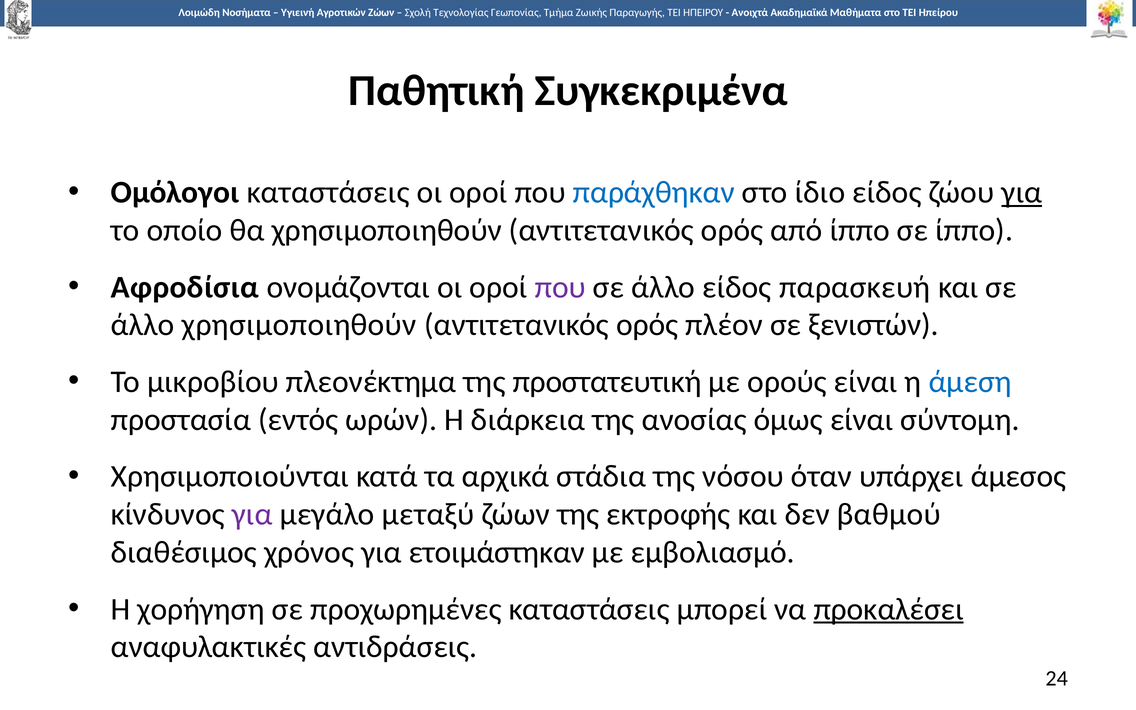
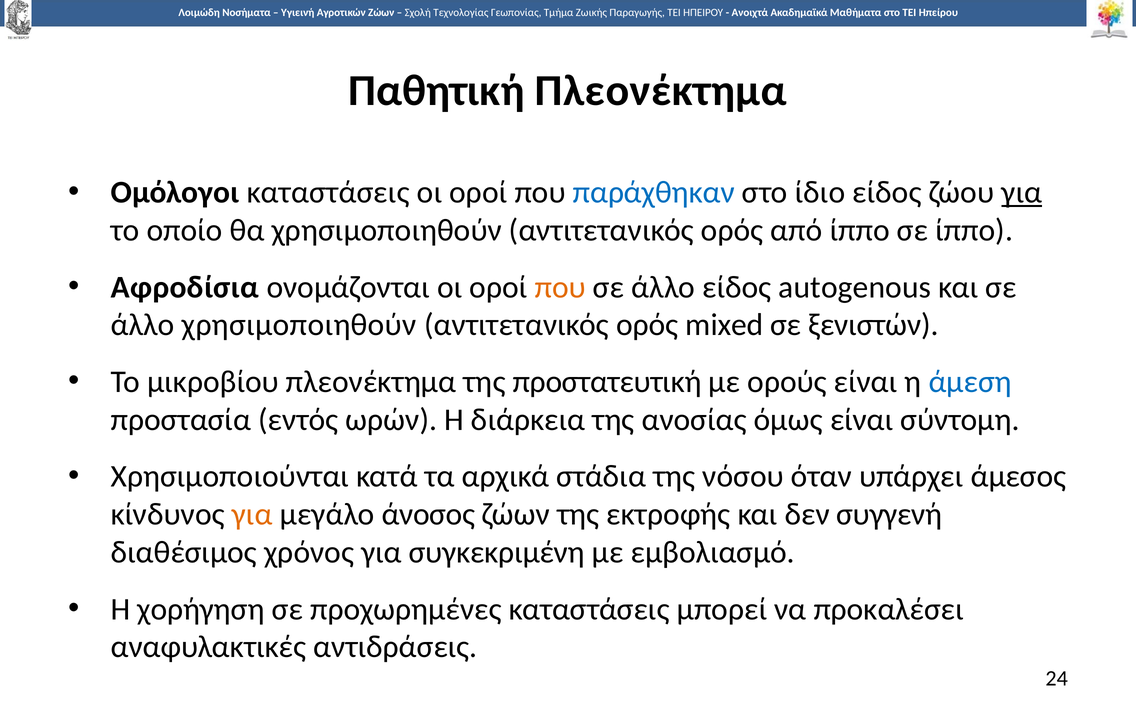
Παθητική Συγκεκριμένα: Συγκεκριμένα -> Πλεονέκτημα
που at (560, 287) colour: purple -> orange
παρασκευή: παρασκευή -> autogenous
πλέον: πλέον -> mixed
για at (252, 514) colour: purple -> orange
μεταξύ: μεταξύ -> άνοσος
βαθμού: βαθμού -> συγγενή
ετοιμάστηκαν: ετοιμάστηκαν -> συγκεκριμένη
προκαλέσει underline: present -> none
